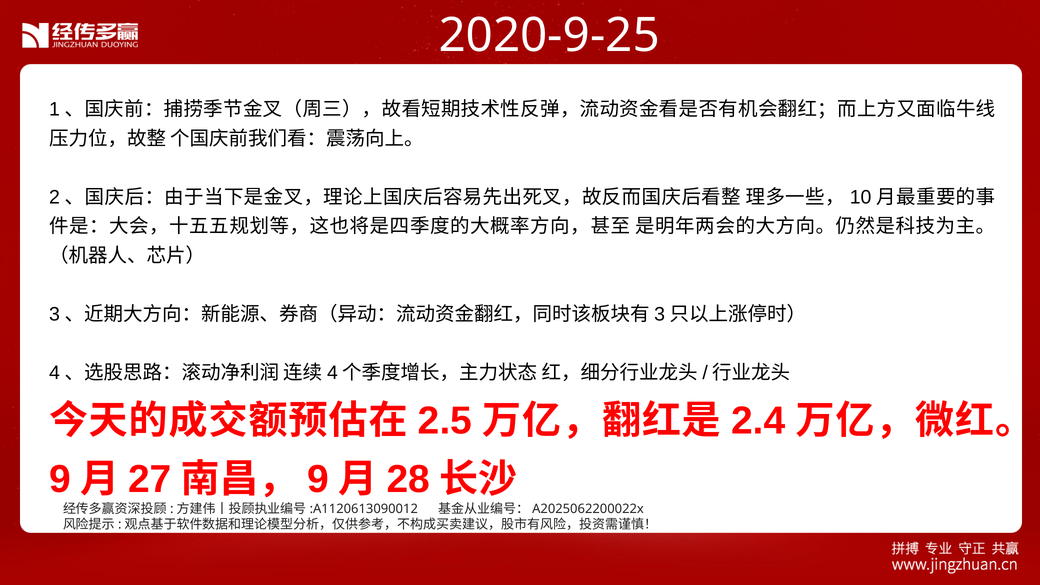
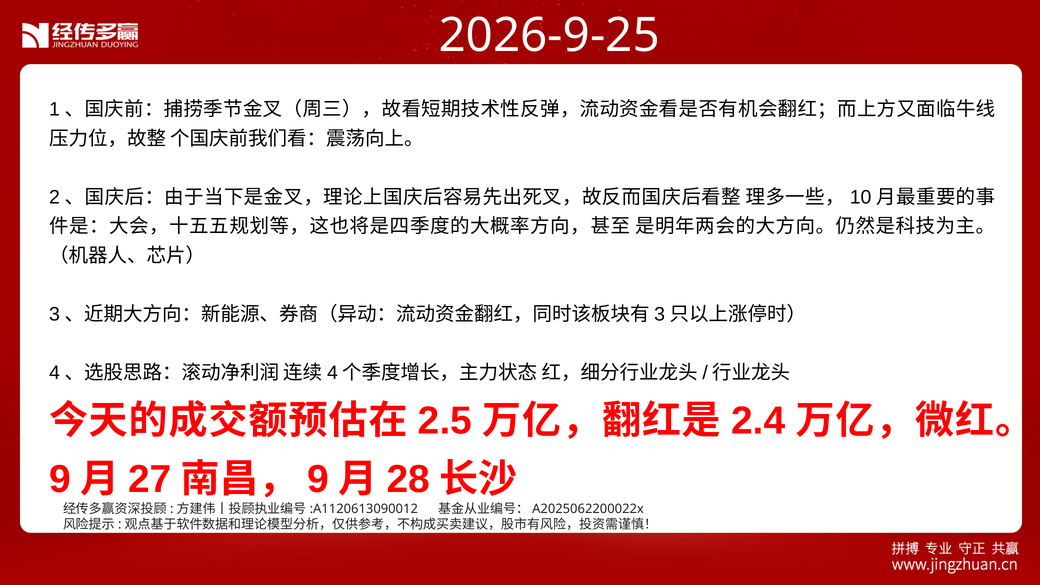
2020-9-25: 2020-9-25 -> 2026-9-25
